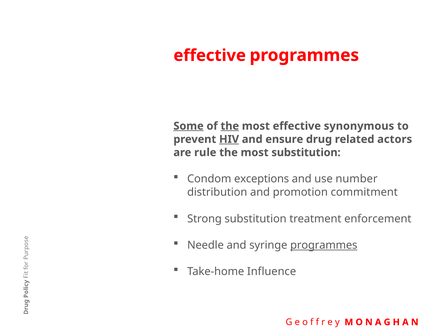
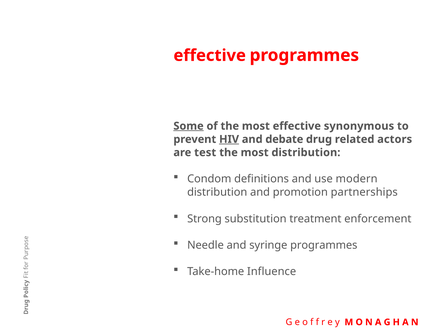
the at (230, 126) underline: present -> none
ensure: ensure -> debate
rule: rule -> test
most substitution: substitution -> distribution
exceptions: exceptions -> definitions
number: number -> modern
commitment: commitment -> partnerships
programmes at (324, 245) underline: present -> none
